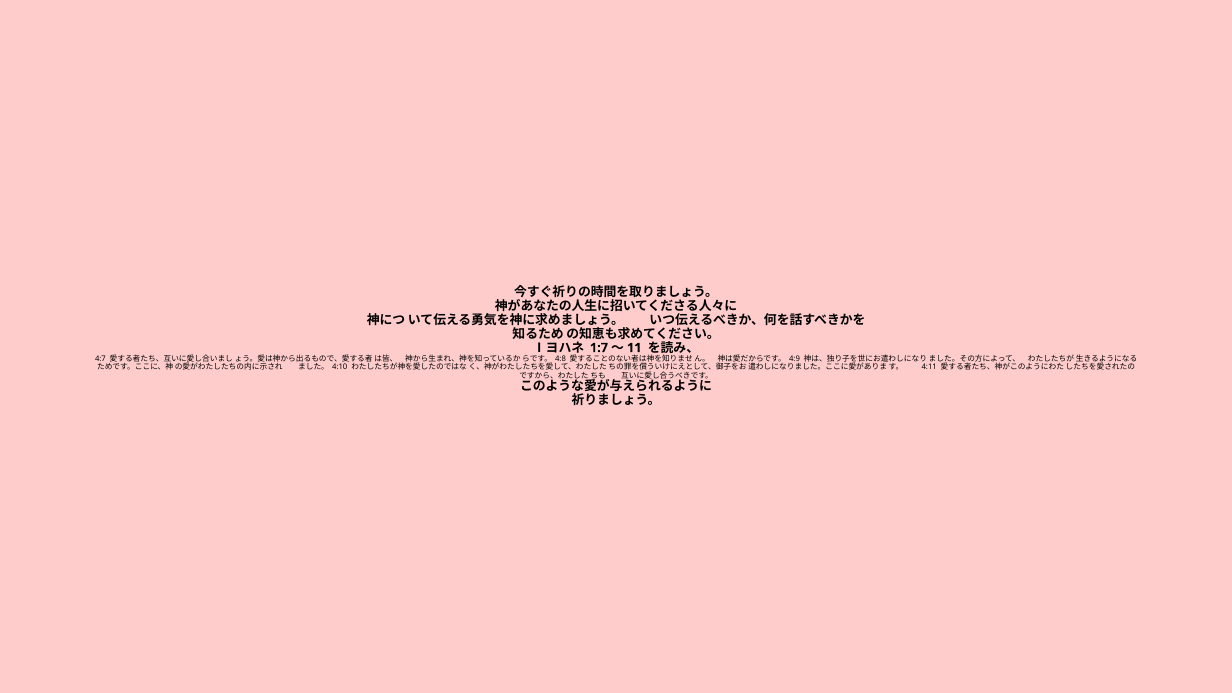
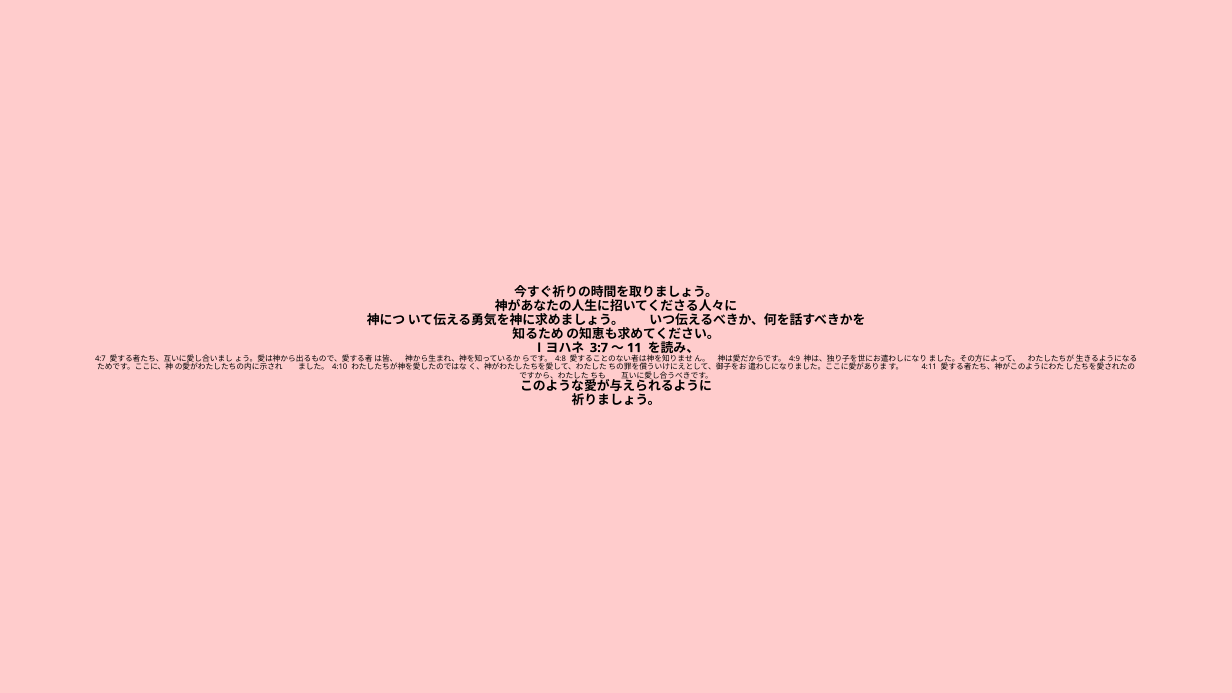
1:7: 1:7 -> 3:7
